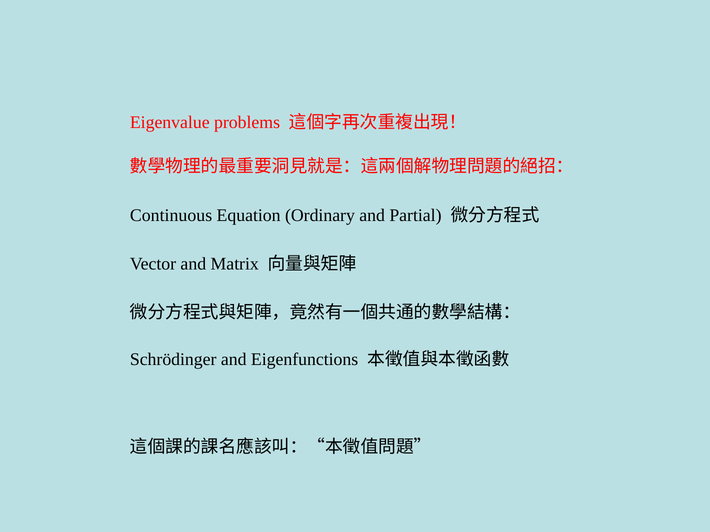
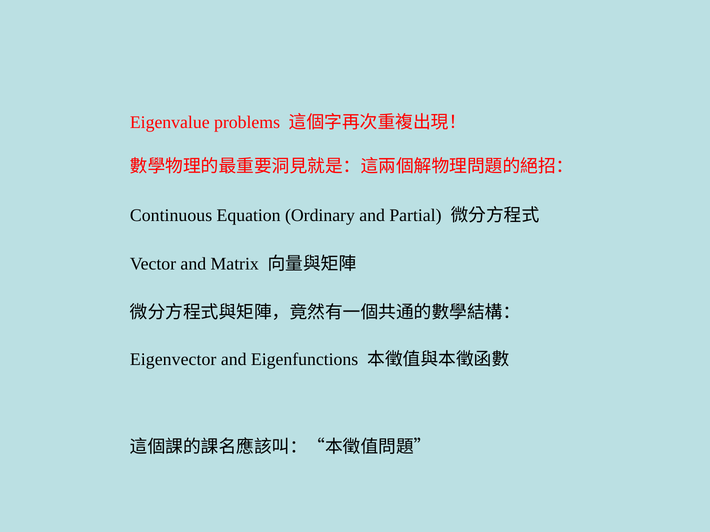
Schrödinger: Schrödinger -> Eigenvector
